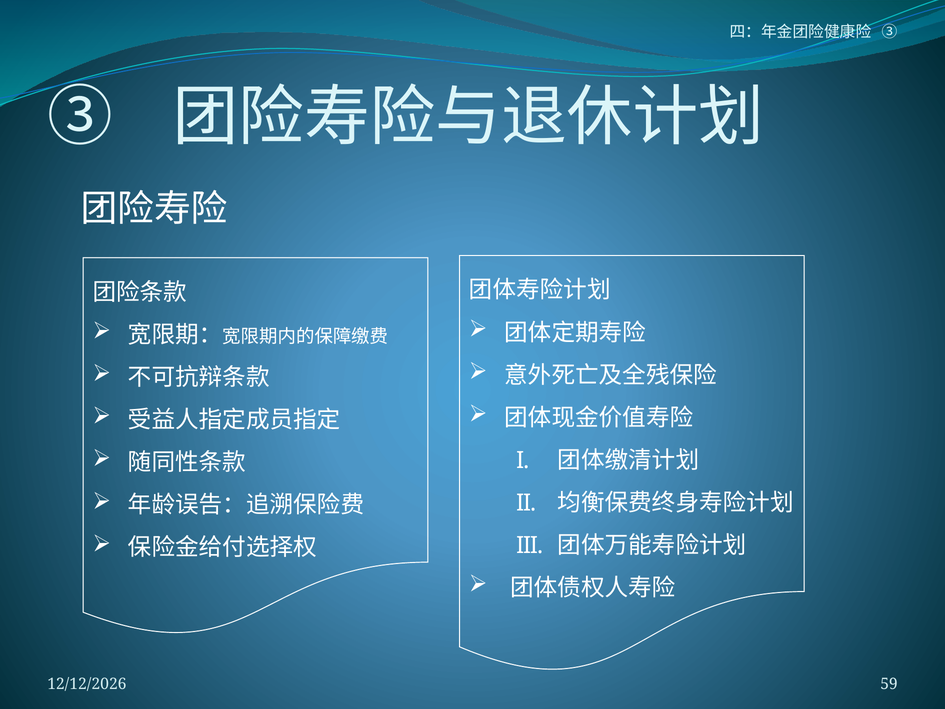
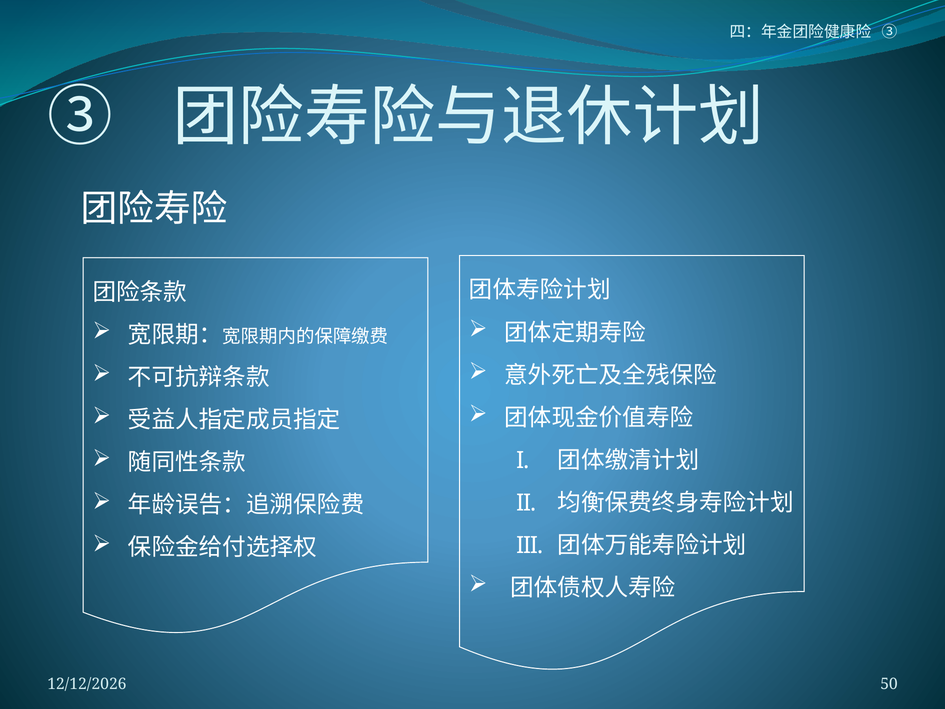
59: 59 -> 50
